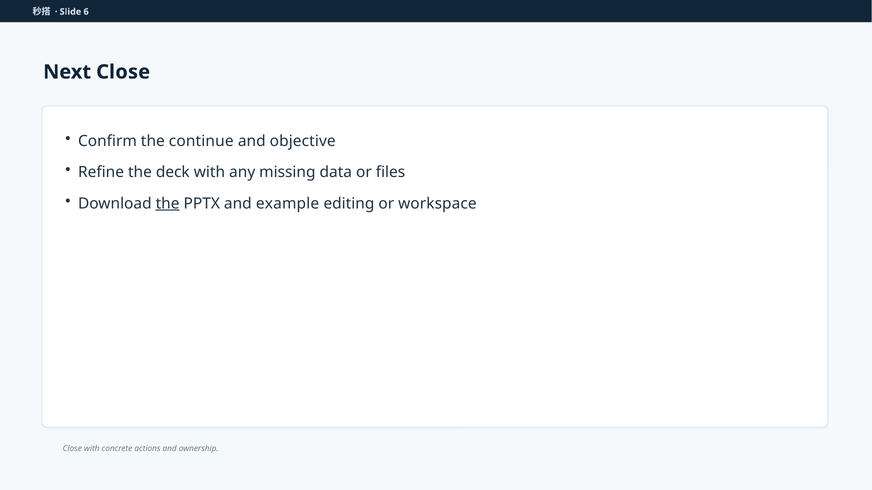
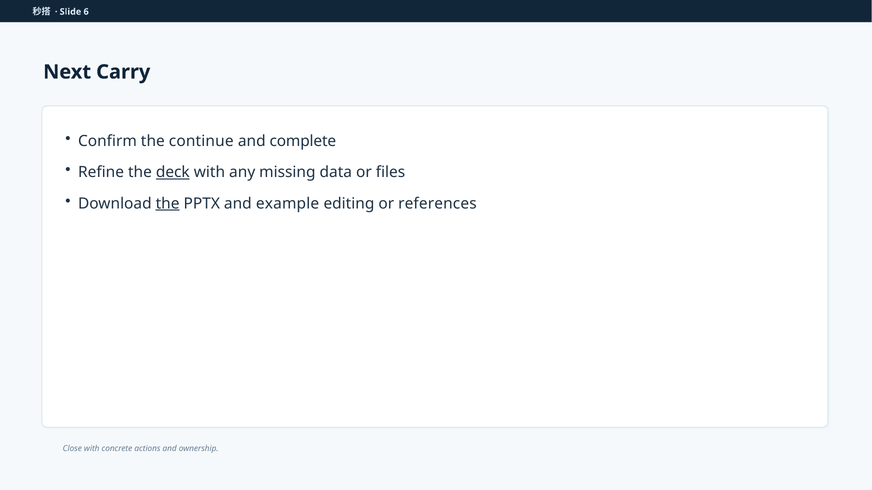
Next Close: Close -> Carry
objective: objective -> complete
deck underline: none -> present
workspace: workspace -> references
